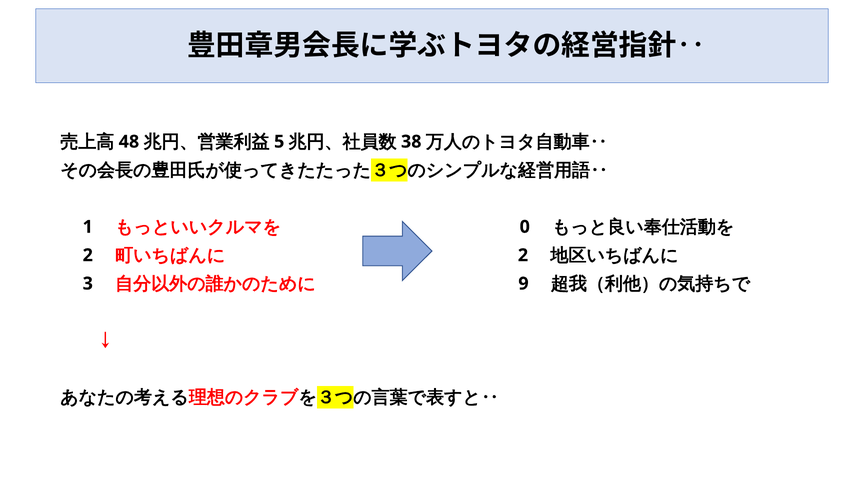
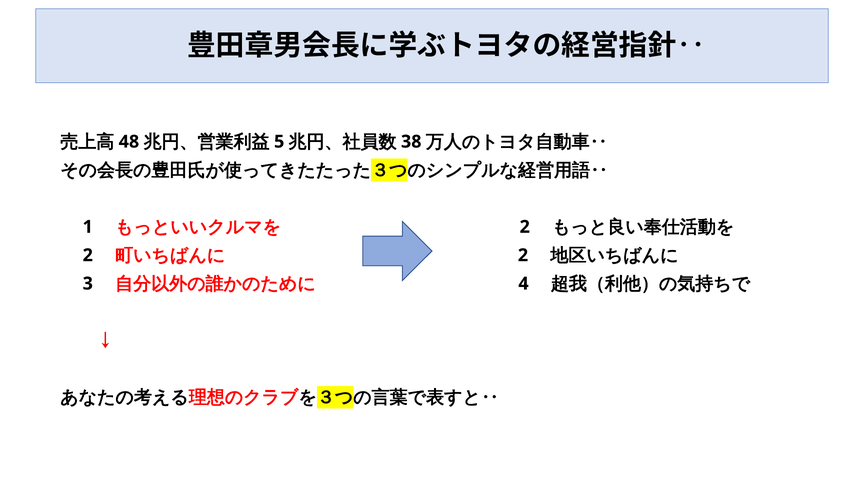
0 at (525, 227): 0 -> 2
9: 9 -> 4
